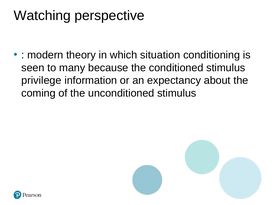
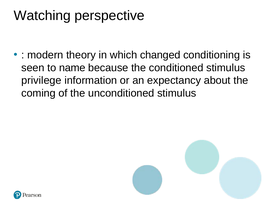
situation: situation -> changed
many: many -> name
